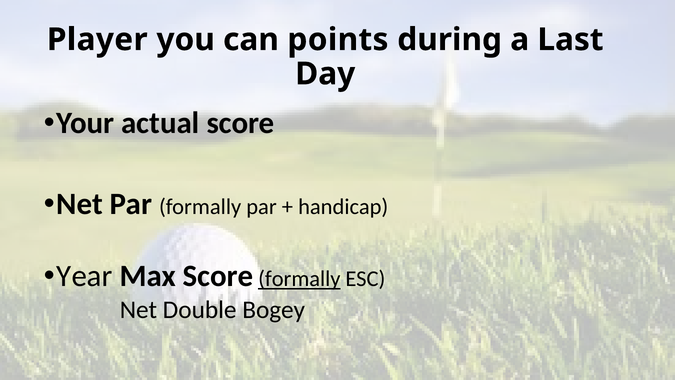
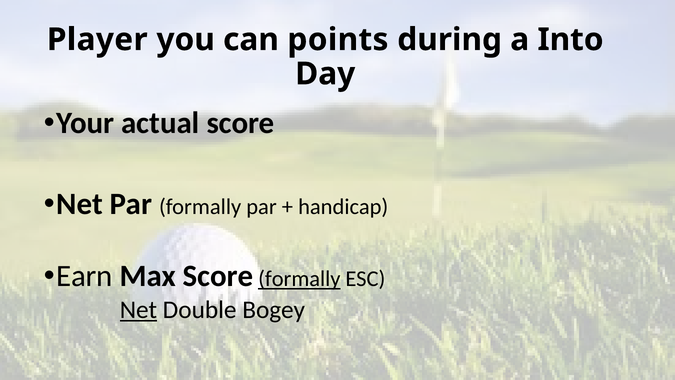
Last: Last -> Into
Year: Year -> Earn
Net at (138, 310) underline: none -> present
